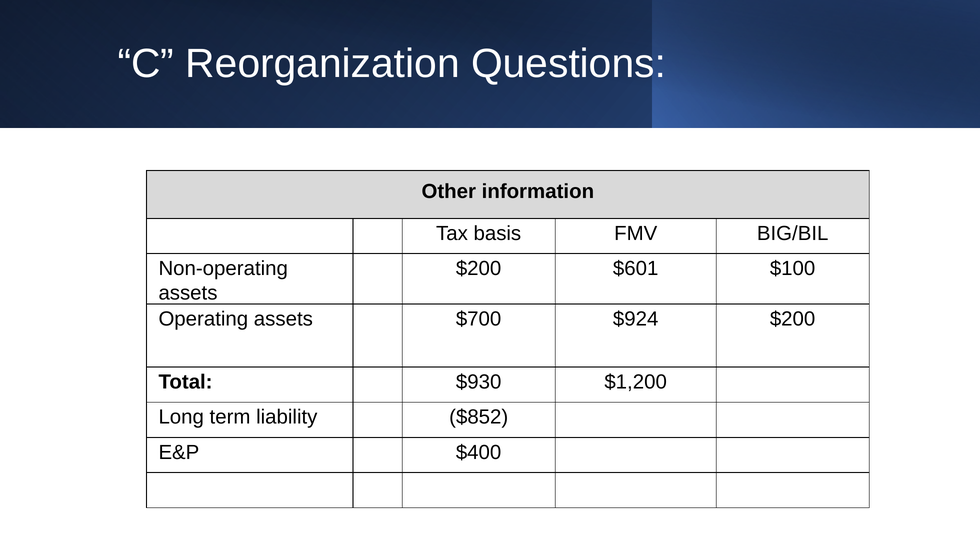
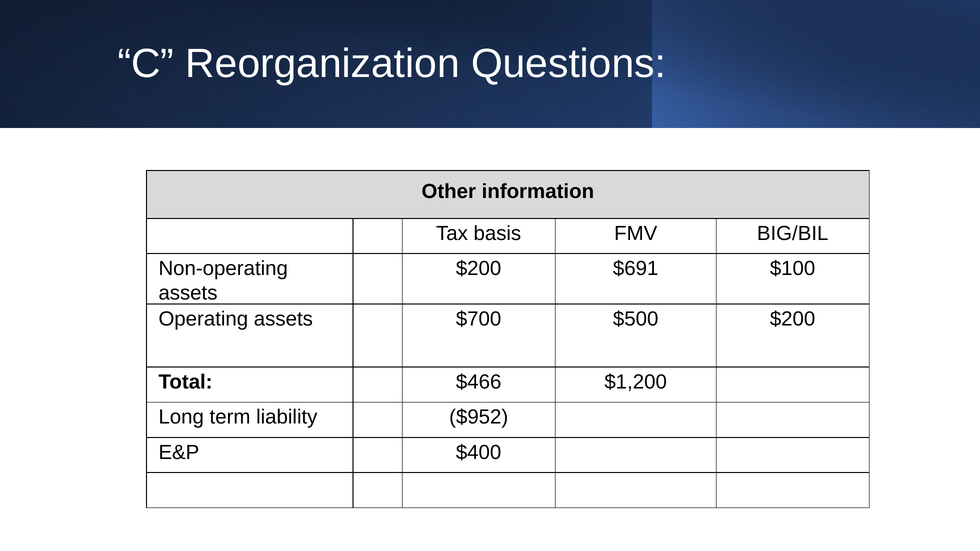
$601: $601 -> $691
$924: $924 -> $500
$930: $930 -> $466
$852: $852 -> $952
